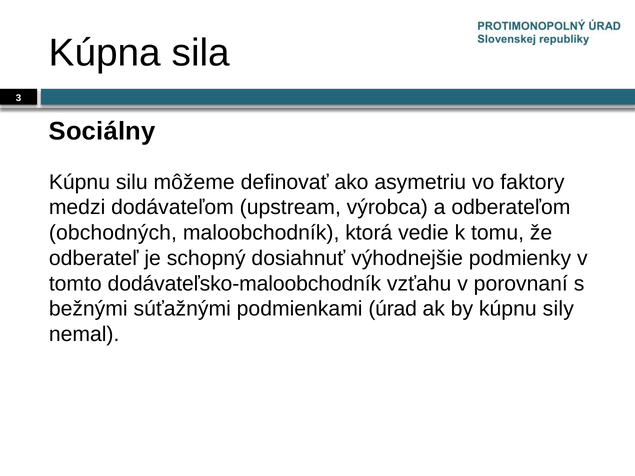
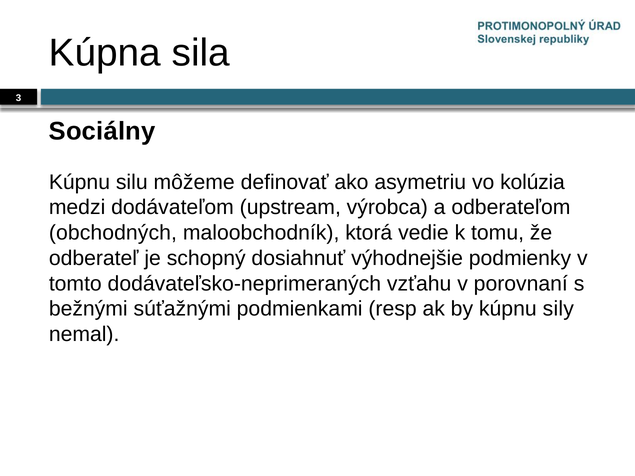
faktory: faktory -> kolúzia
dodávateľsko-maloobchodník: dodávateľsko-maloobchodník -> dodávateľsko-neprimeraných
úrad: úrad -> resp
